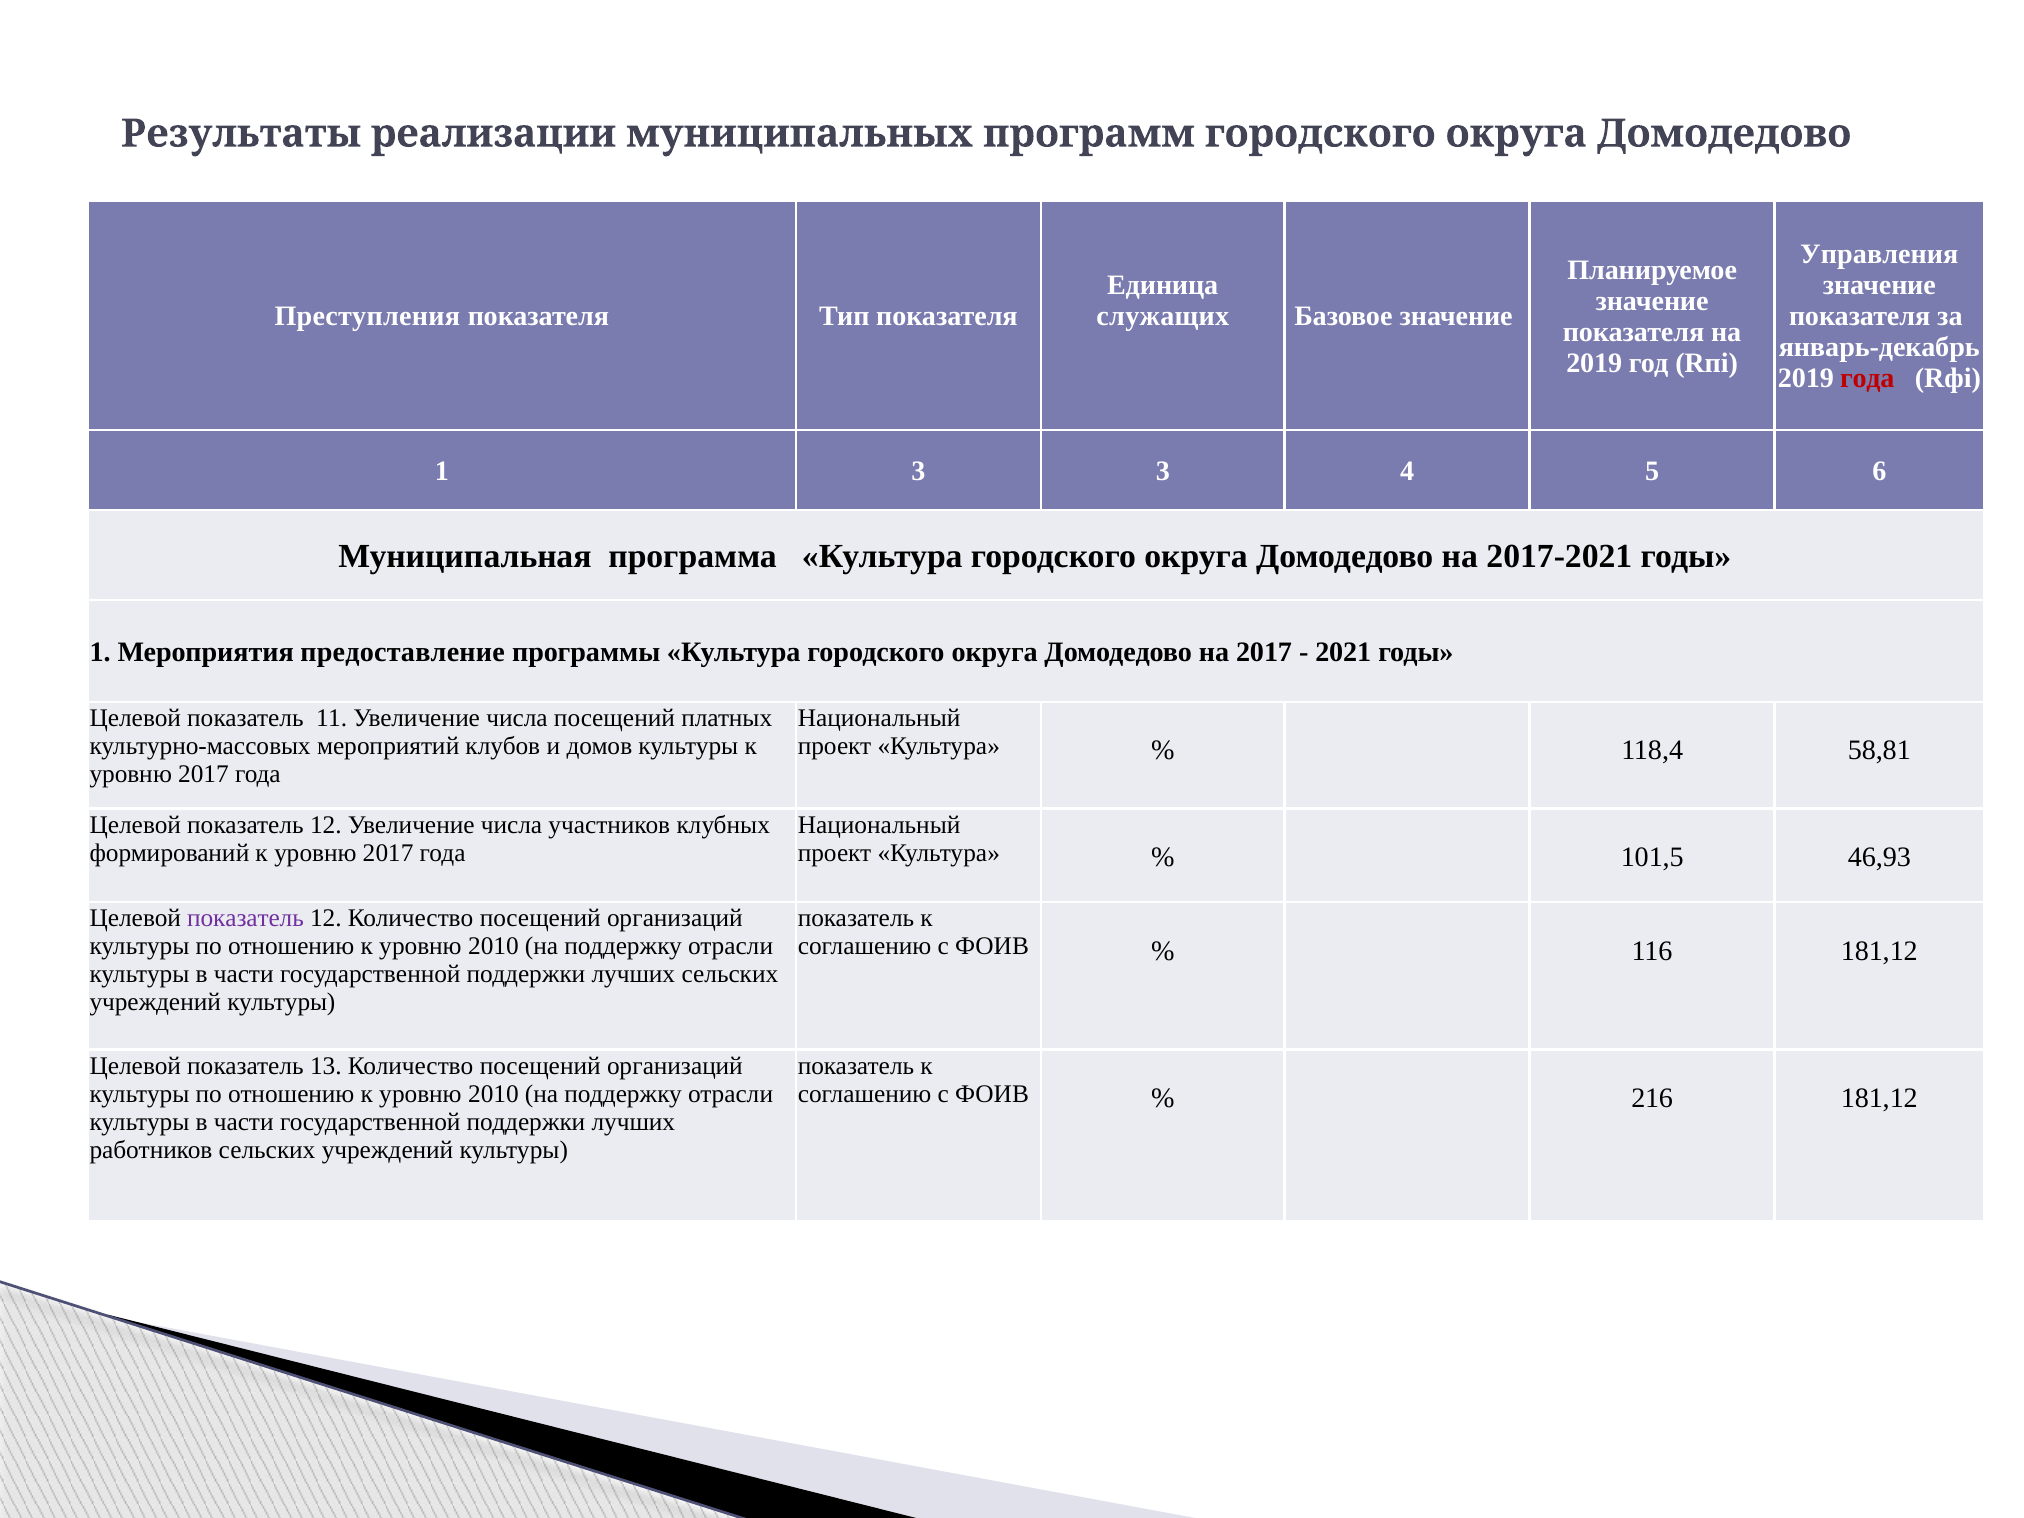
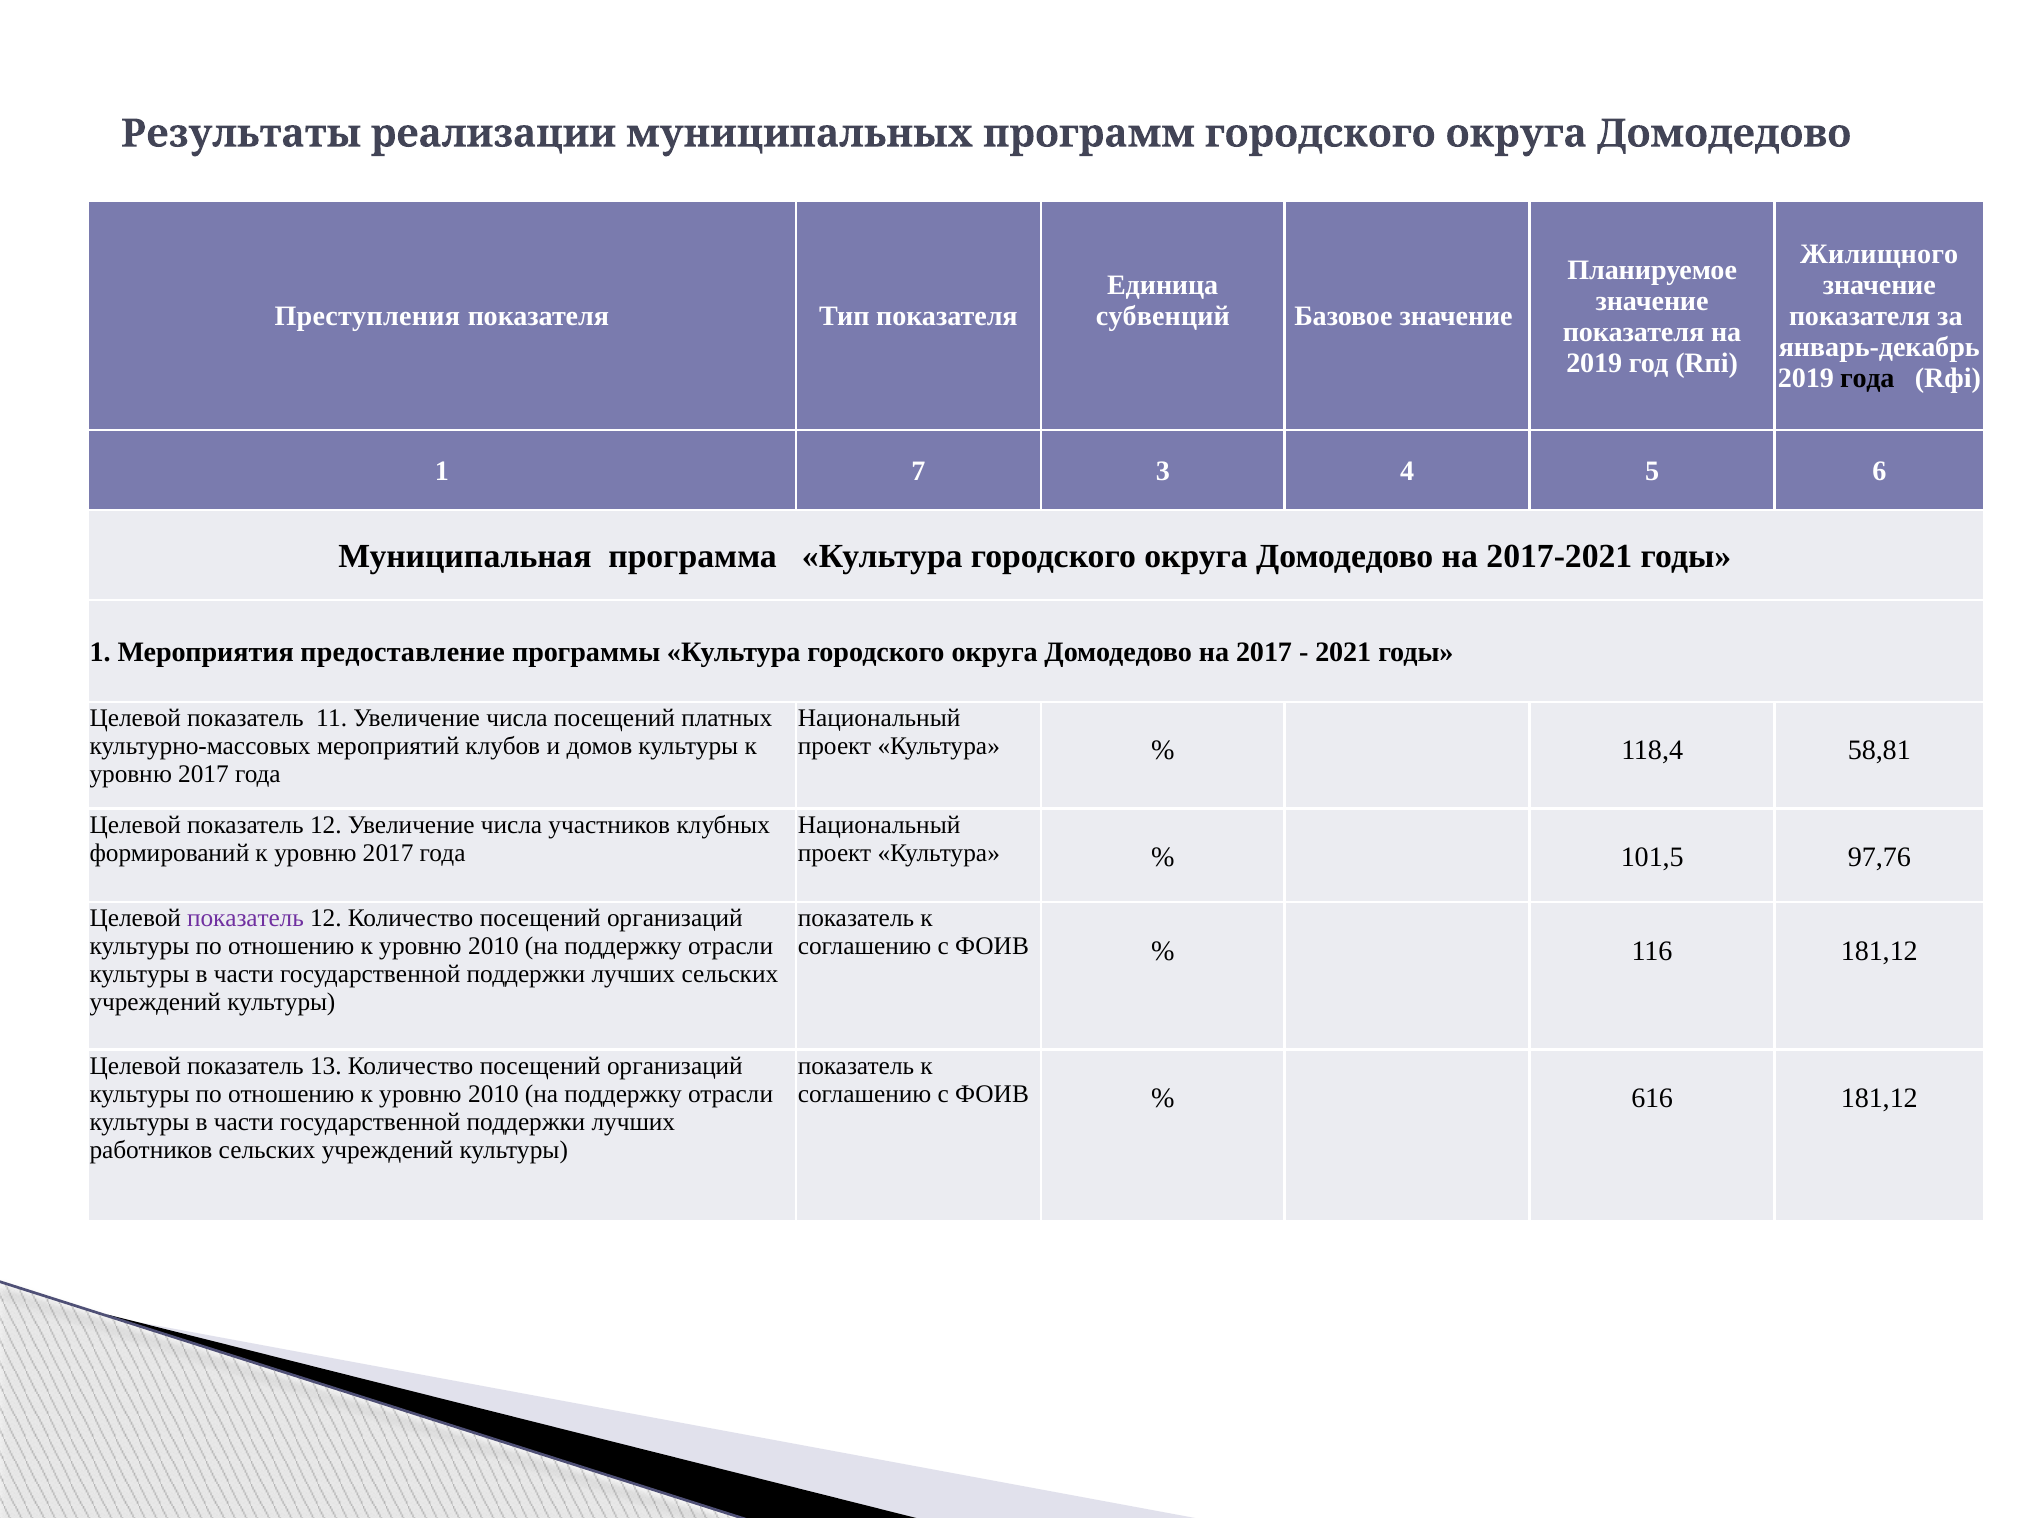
Управления: Управления -> Жилищного
служащих: служащих -> субвенций
года at (1867, 379) colour: red -> black
1 3: 3 -> 7
46,93: 46,93 -> 97,76
216: 216 -> 616
